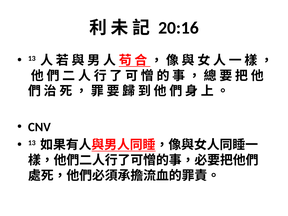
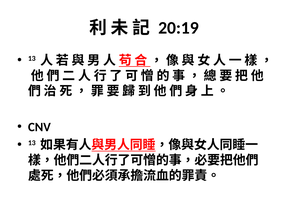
20:16: 20:16 -> 20:19
